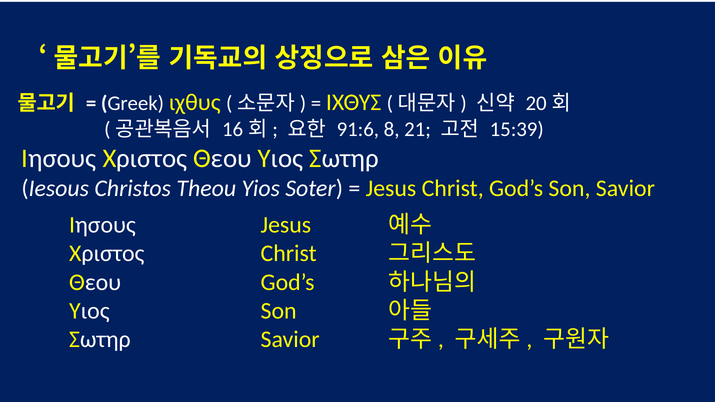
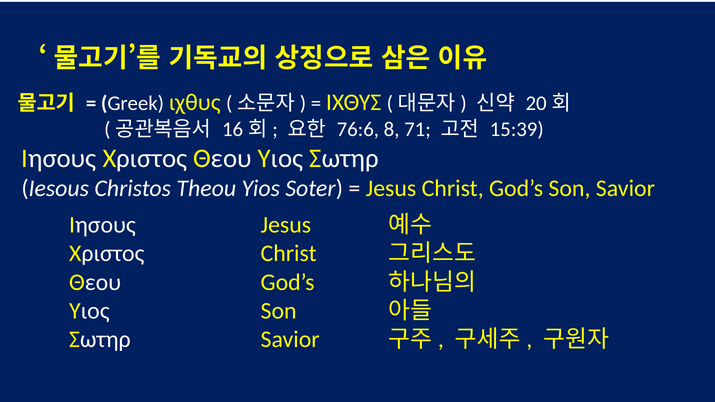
91:6: 91:6 -> 76:6
21: 21 -> 71
